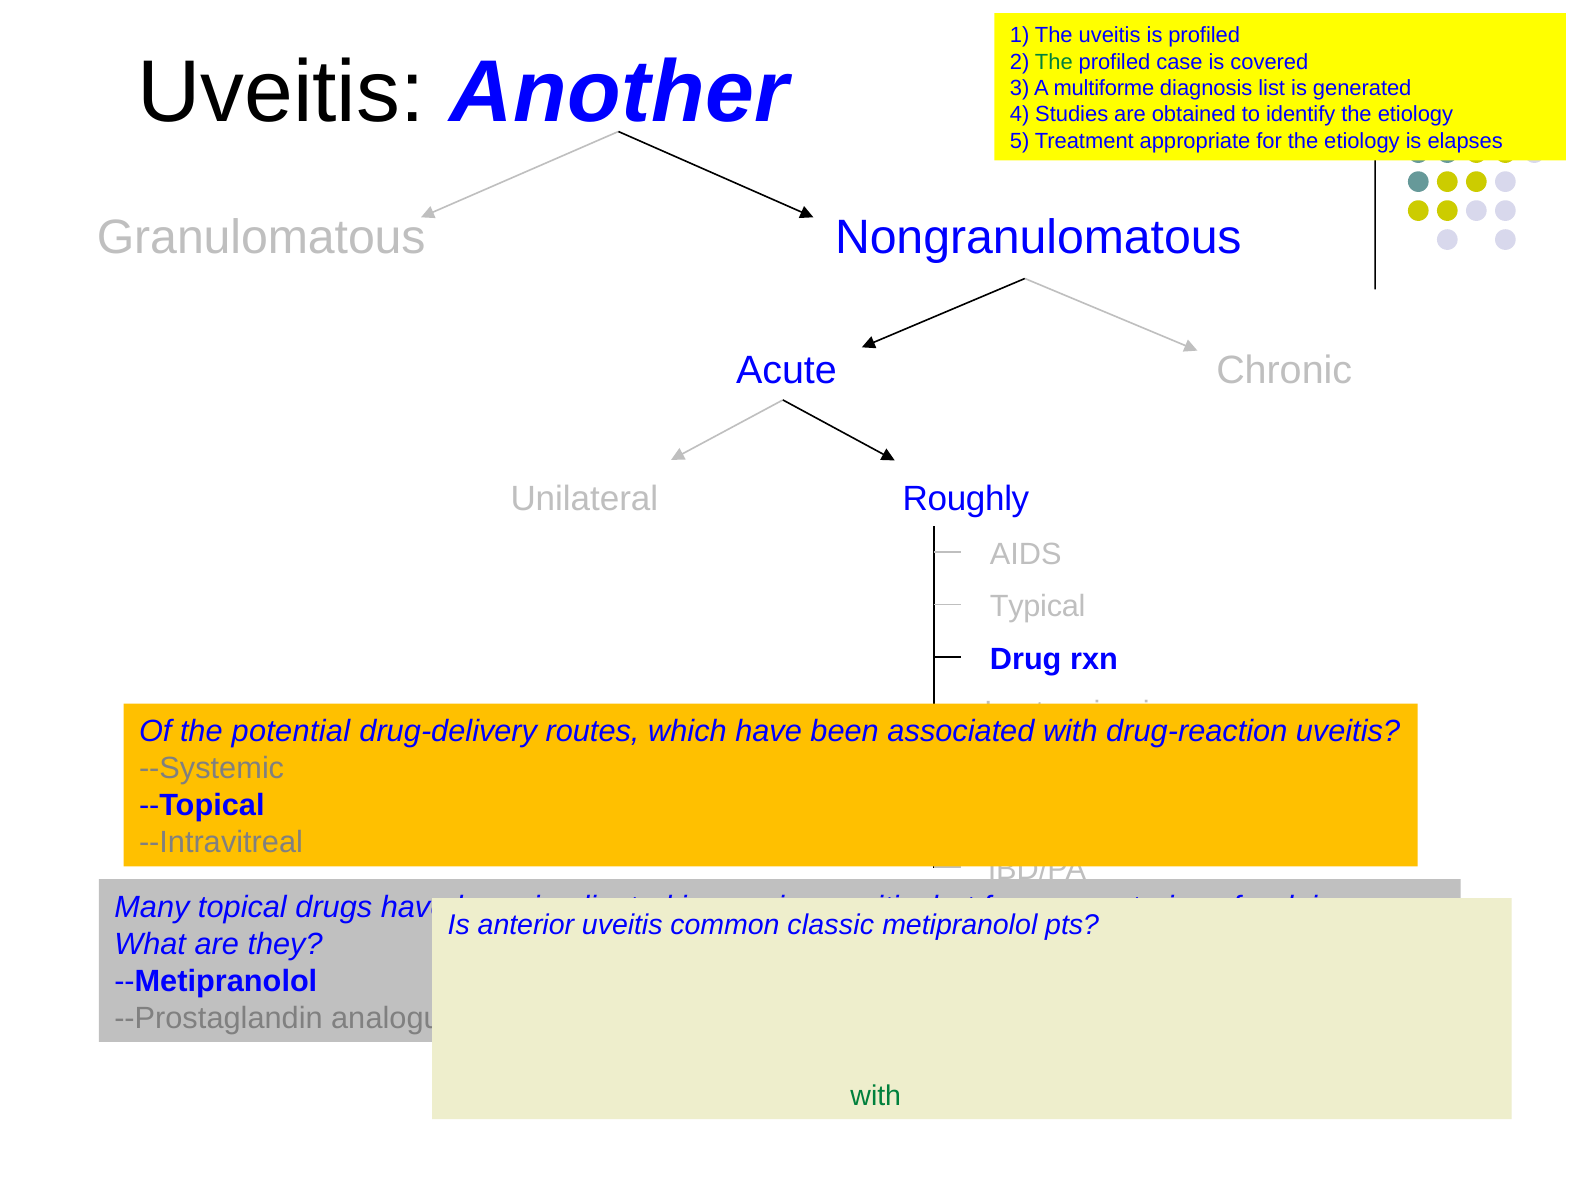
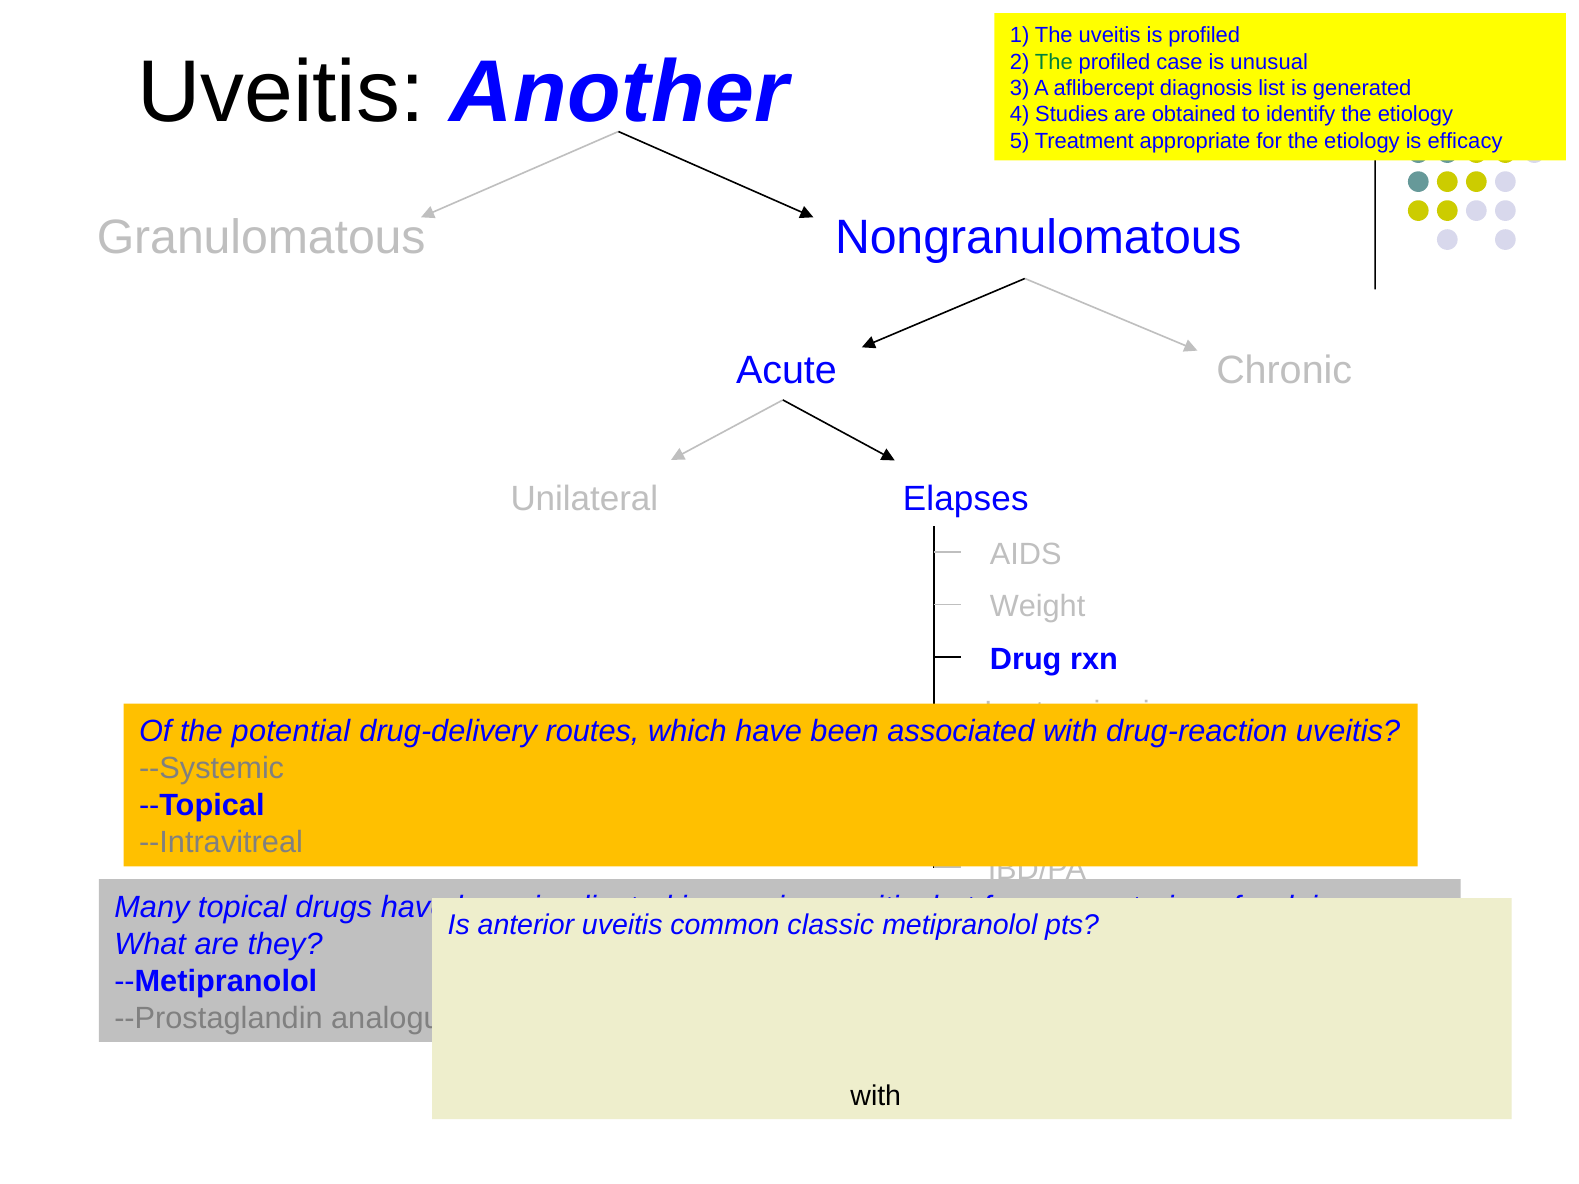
case is covered: covered -> unusual
multiforme: multiforme -> aflibercept
elapses: elapses -> efficacy
Roughly: Roughly -> Elapses
Typical: Typical -> Weight
with at (876, 1097) colour: green -> black
